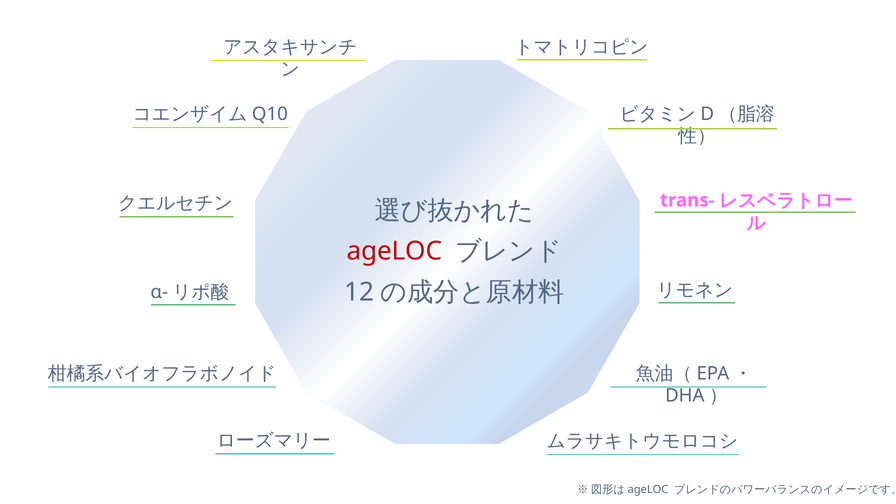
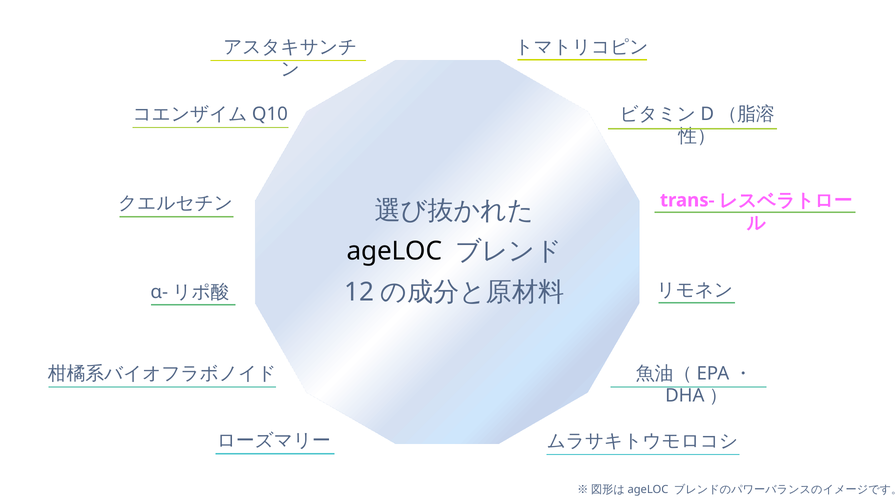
ageLOC colour: red -> black
